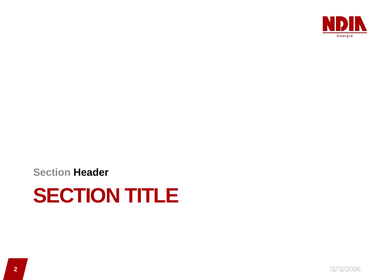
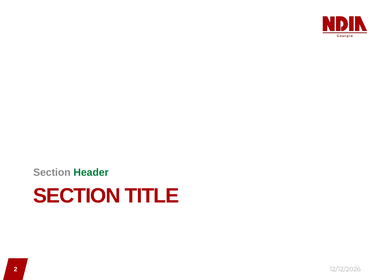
Header colour: black -> green
